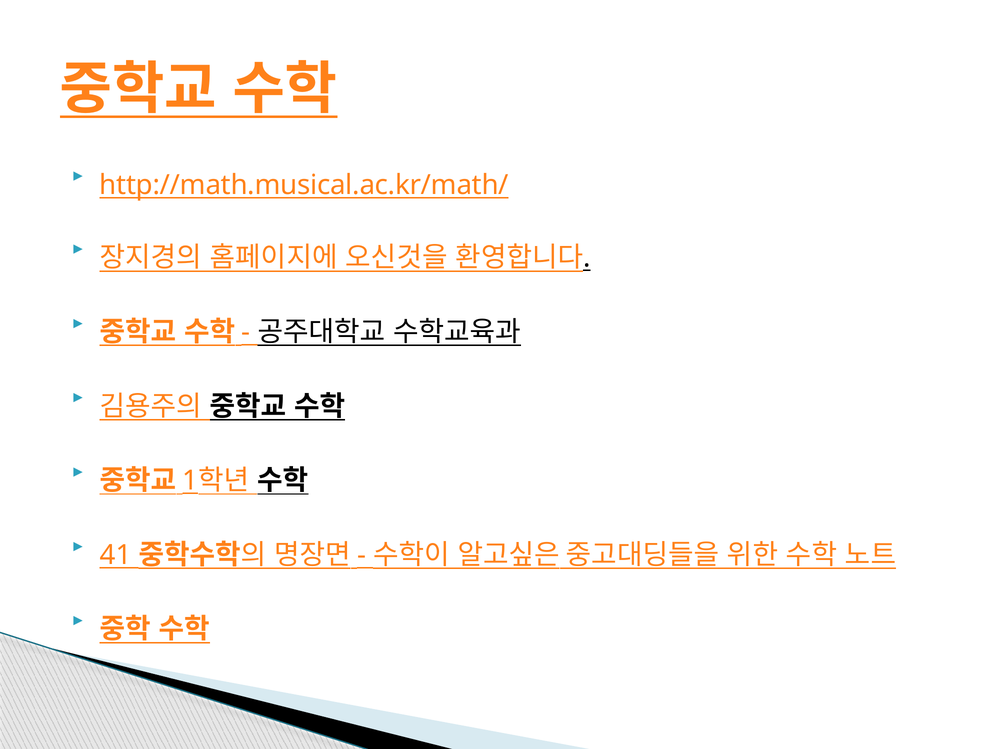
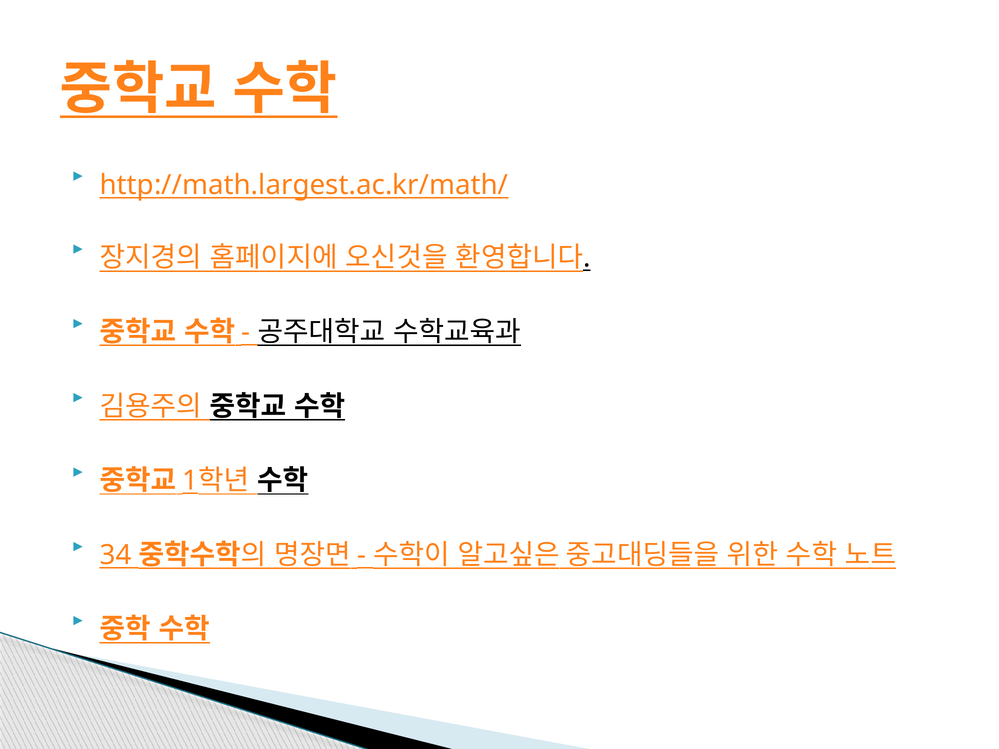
http://math.musical.ac.kr/math/: http://math.musical.ac.kr/math/ -> http://math.largest.ac.kr/math/
41: 41 -> 34
